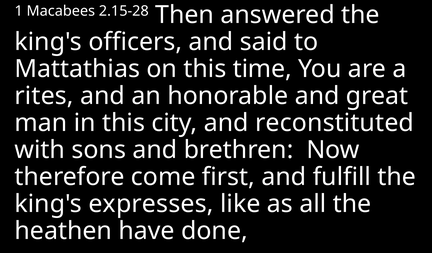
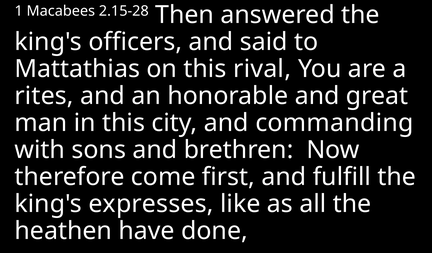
time: time -> rival
reconstituted: reconstituted -> commanding
